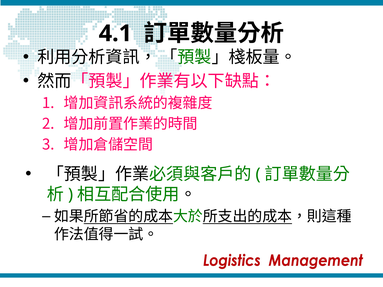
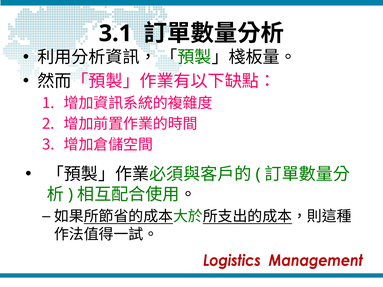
4.1: 4.1 -> 3.1
